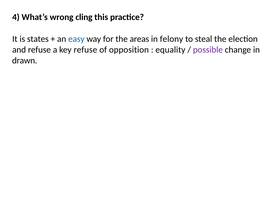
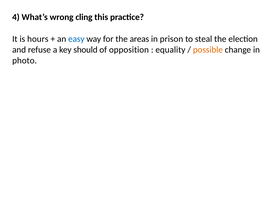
states: states -> hours
felony: felony -> prison
key refuse: refuse -> should
possible colour: purple -> orange
drawn: drawn -> photo
